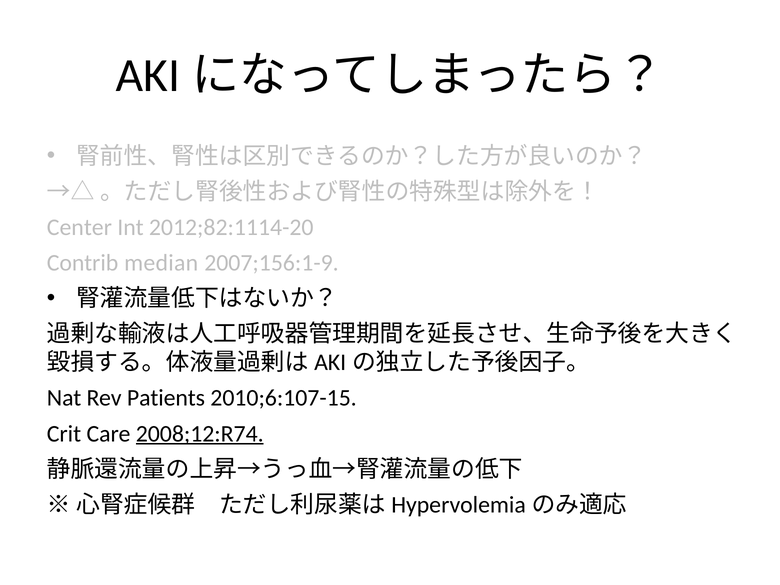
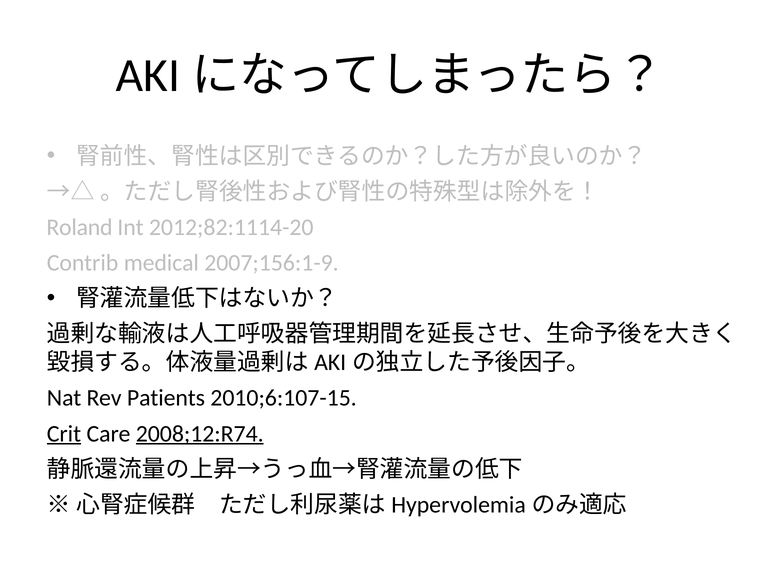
Center: Center -> Roland
median: median -> medical
Crit underline: none -> present
